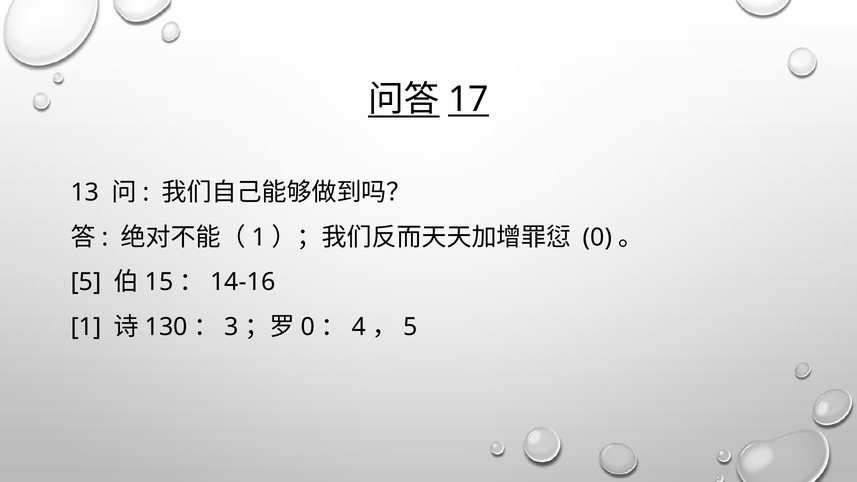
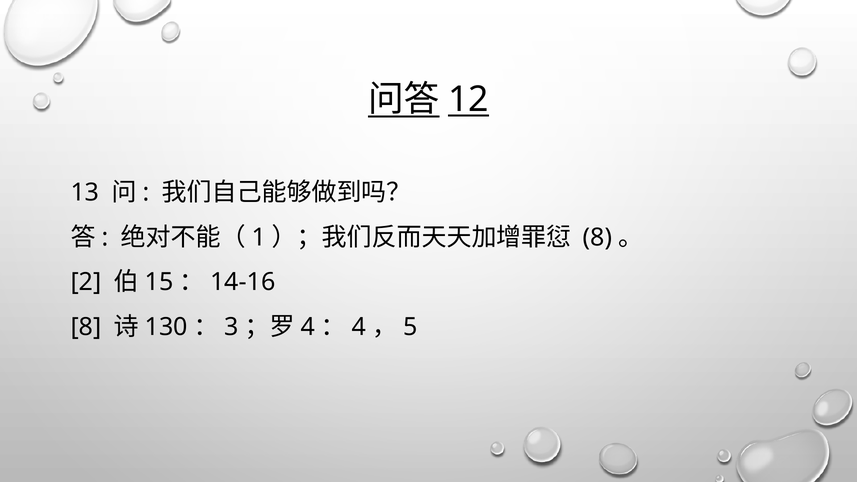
17: 17 -> 12
0 at (598, 237): 0 -> 8
5 at (86, 282): 5 -> 2
1 at (86, 327): 1 -> 8
0 at (308, 327): 0 -> 4
